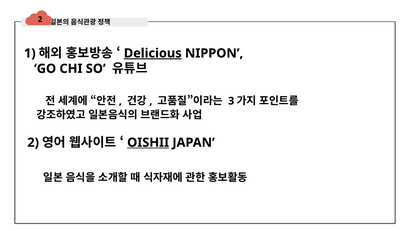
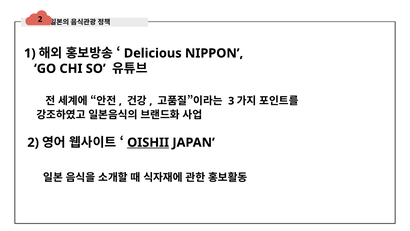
Delicious underline: present -> none
